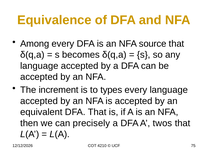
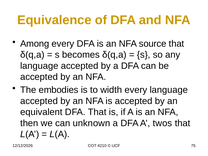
increment: increment -> embodies
types: types -> width
precisely: precisely -> unknown
